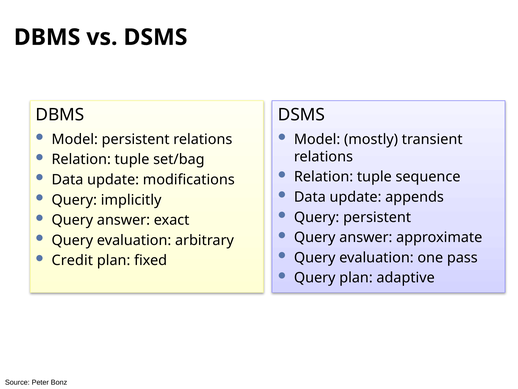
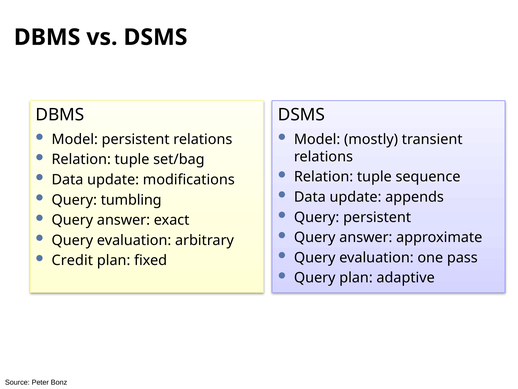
implicitly: implicitly -> tumbling
